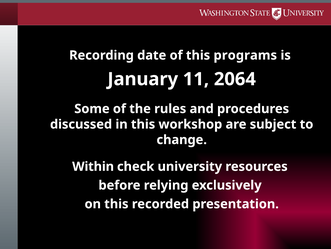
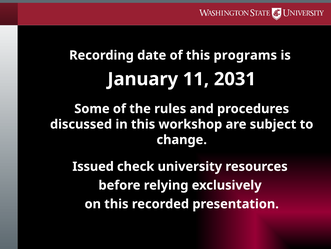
2064: 2064 -> 2031
Within: Within -> Issued
